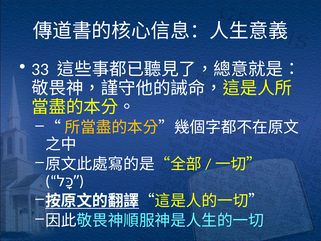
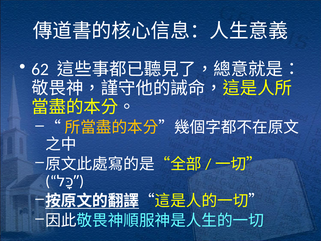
33: 33 -> 62
